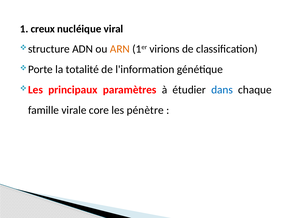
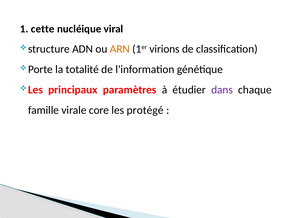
creux: creux -> cette
dans colour: blue -> purple
pénètre: pénètre -> protégé
